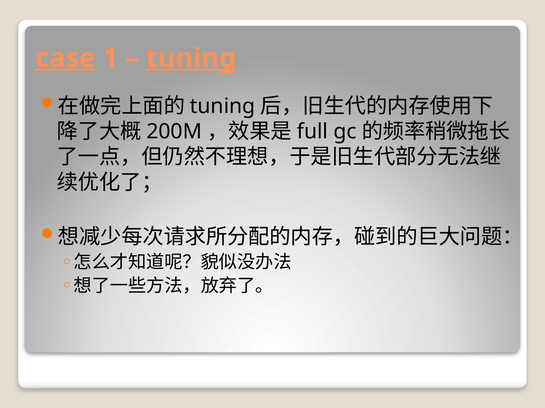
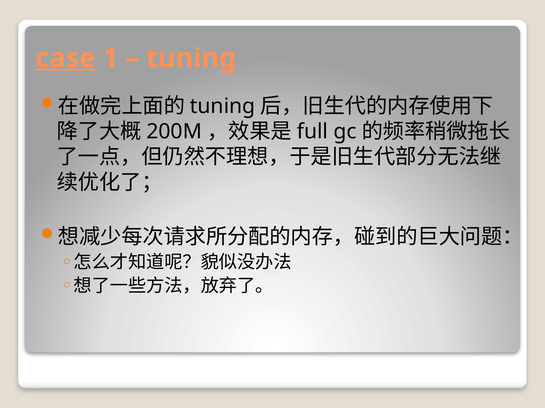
tuning at (191, 58) underline: present -> none
